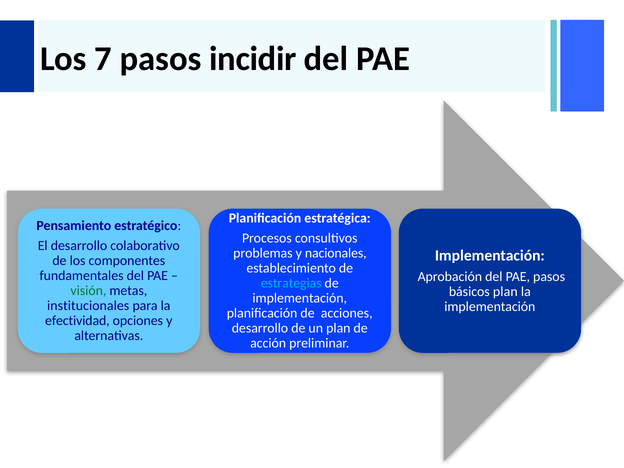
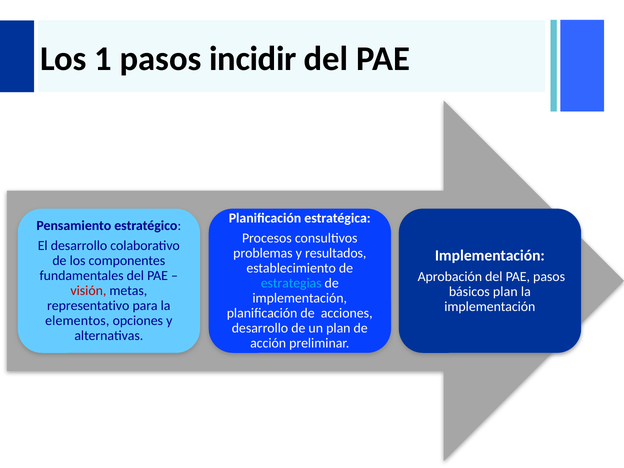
7: 7 -> 1
nacionales: nacionales -> resultados
visión colour: green -> red
institucionales: institucionales -> representativo
efectividad: efectividad -> elementos
